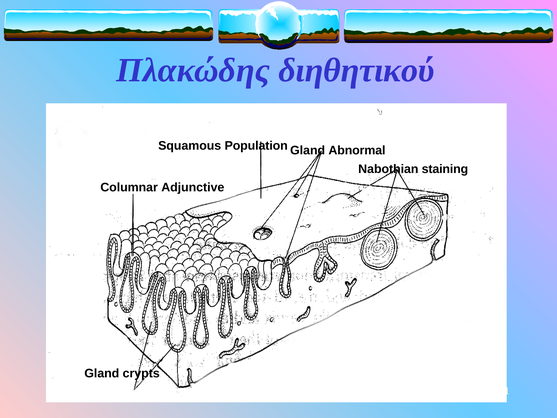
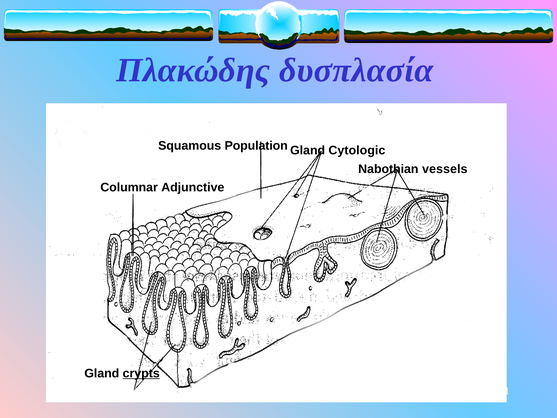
διηθητικού: διηθητικού -> δυσπλασία
Abnormal: Abnormal -> Cytologic
staining: staining -> vessels
crypts underline: none -> present
